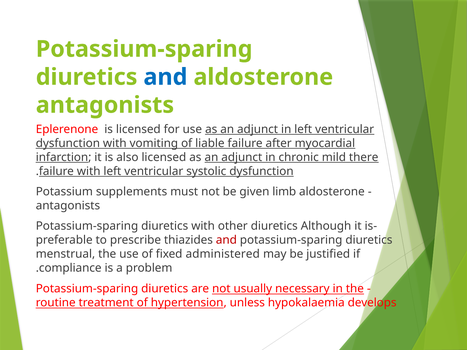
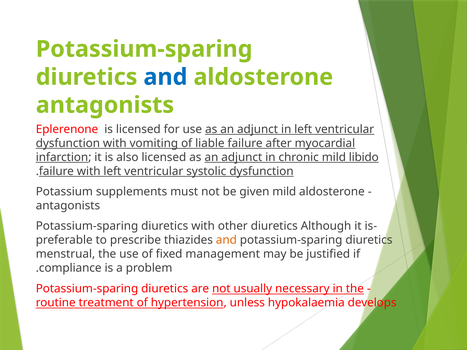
there: there -> libido
given limb: limb -> mild
and at (226, 240) colour: red -> orange
administered: administered -> management
